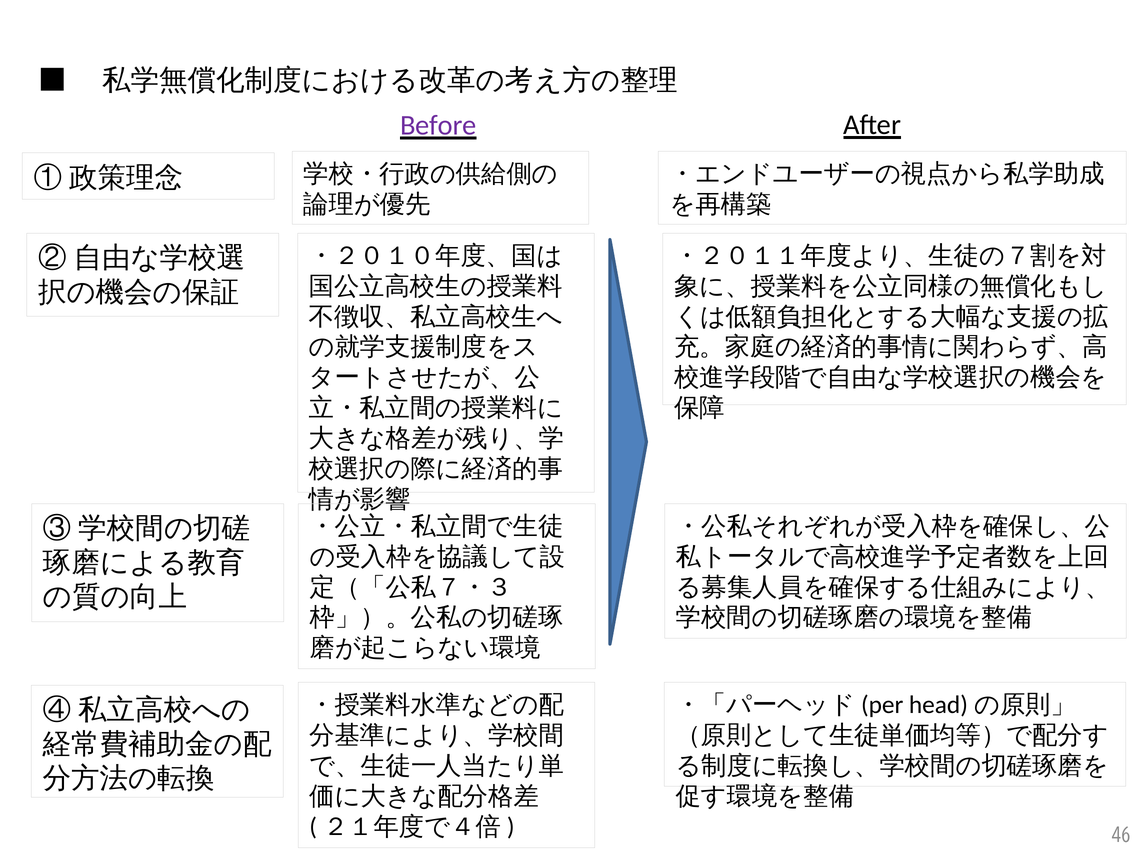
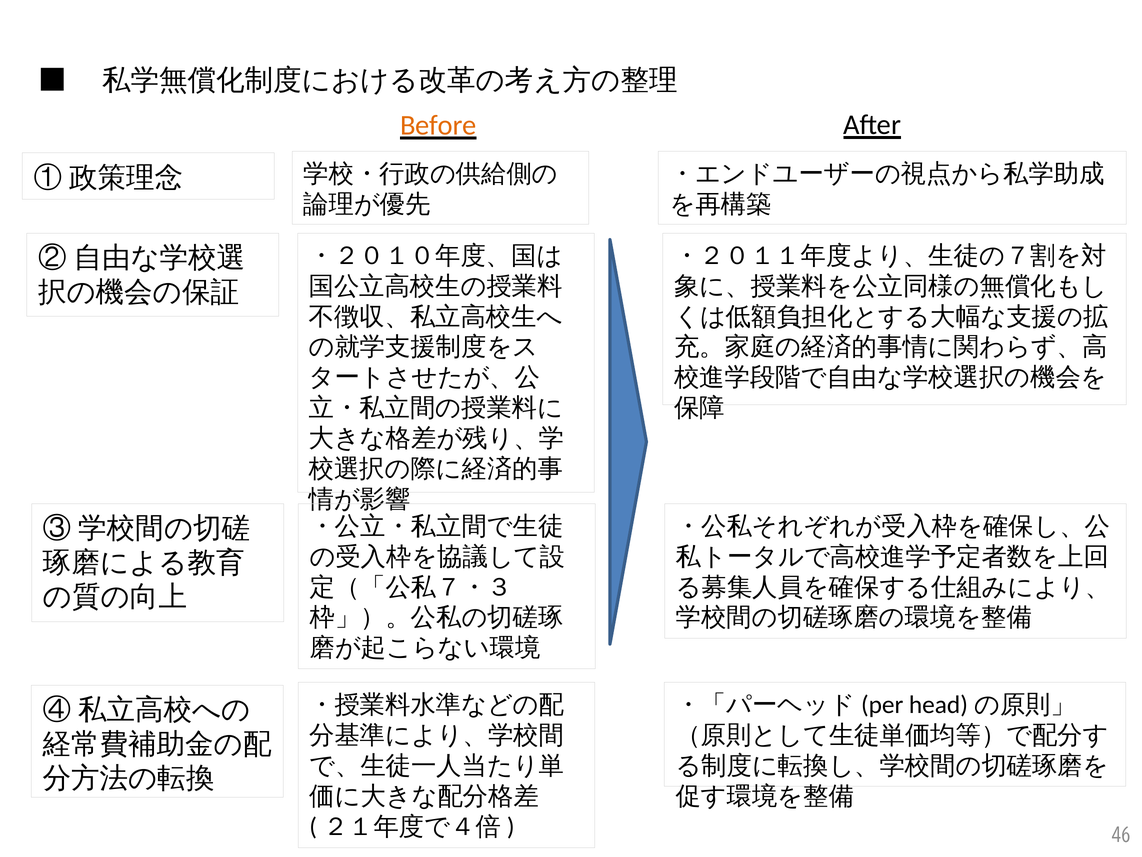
Before colour: purple -> orange
